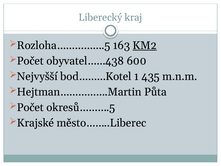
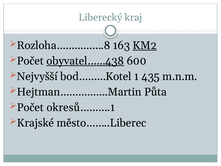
Rozloha…………….5: Rozloha…………….5 -> Rozloha…………….8
obyvatel……438 underline: none -> present
okresů……….5: okresů……….5 -> okresů……….1
